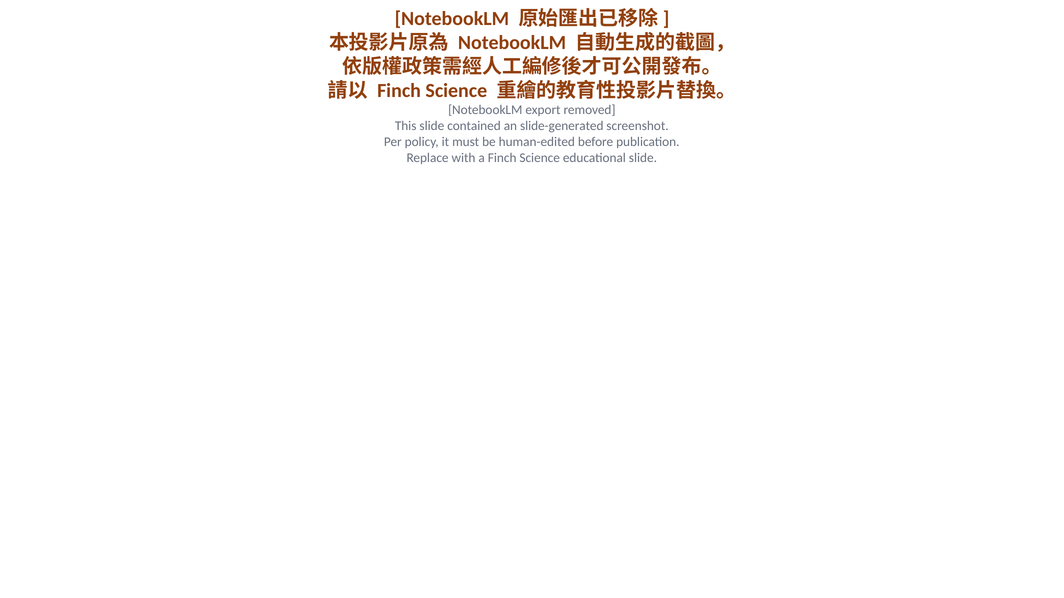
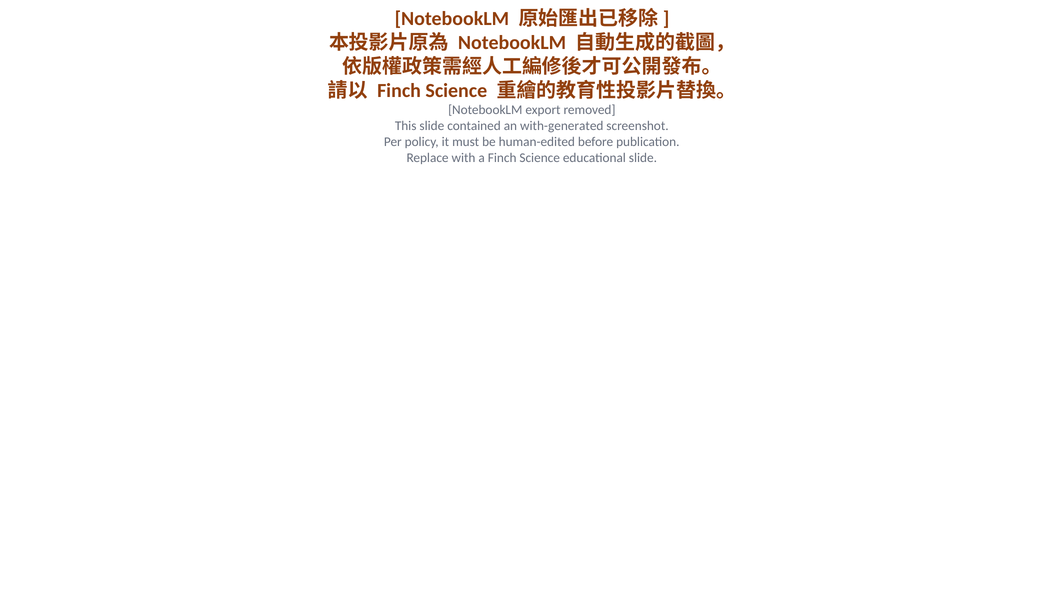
slide-generated: slide-generated -> with-generated
